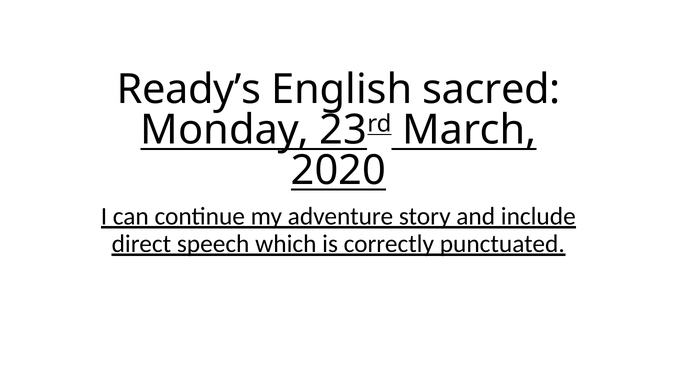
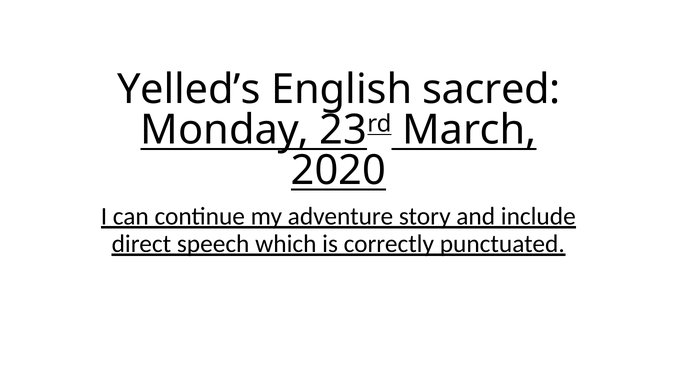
Ready’s: Ready’s -> Yelled’s
